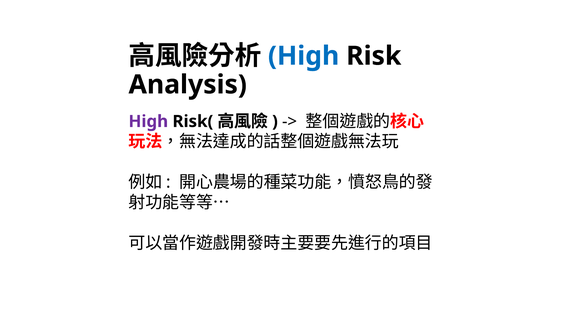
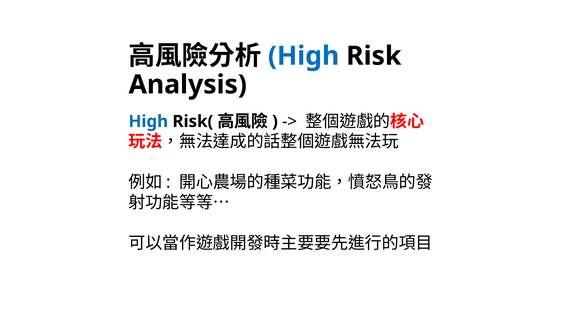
High at (148, 122) colour: purple -> blue
